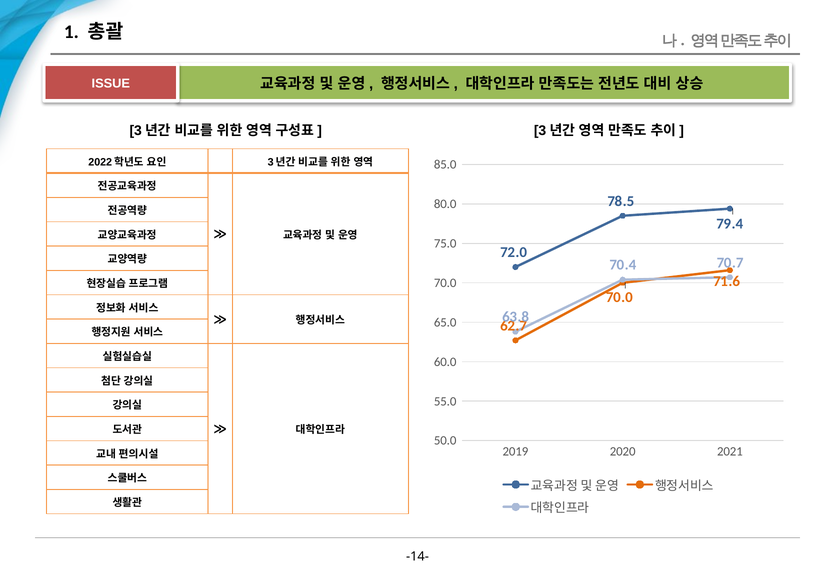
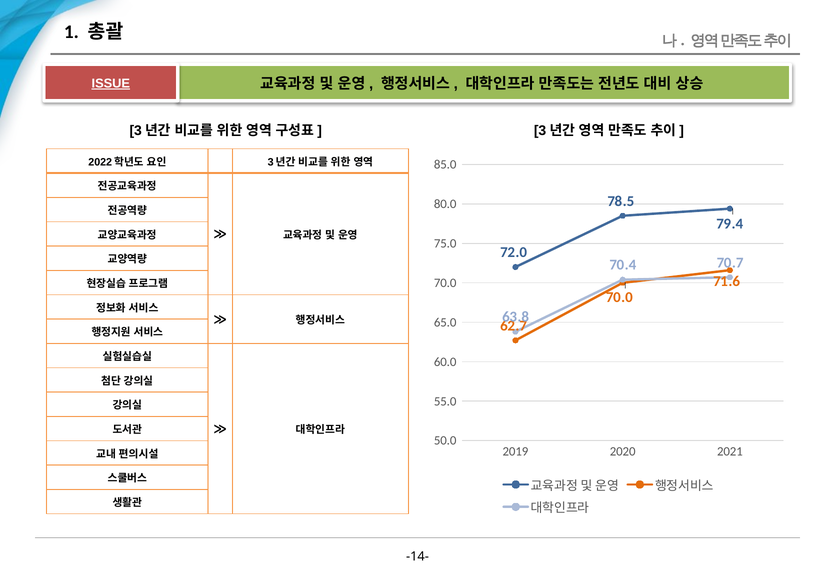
ISSUE underline: none -> present
